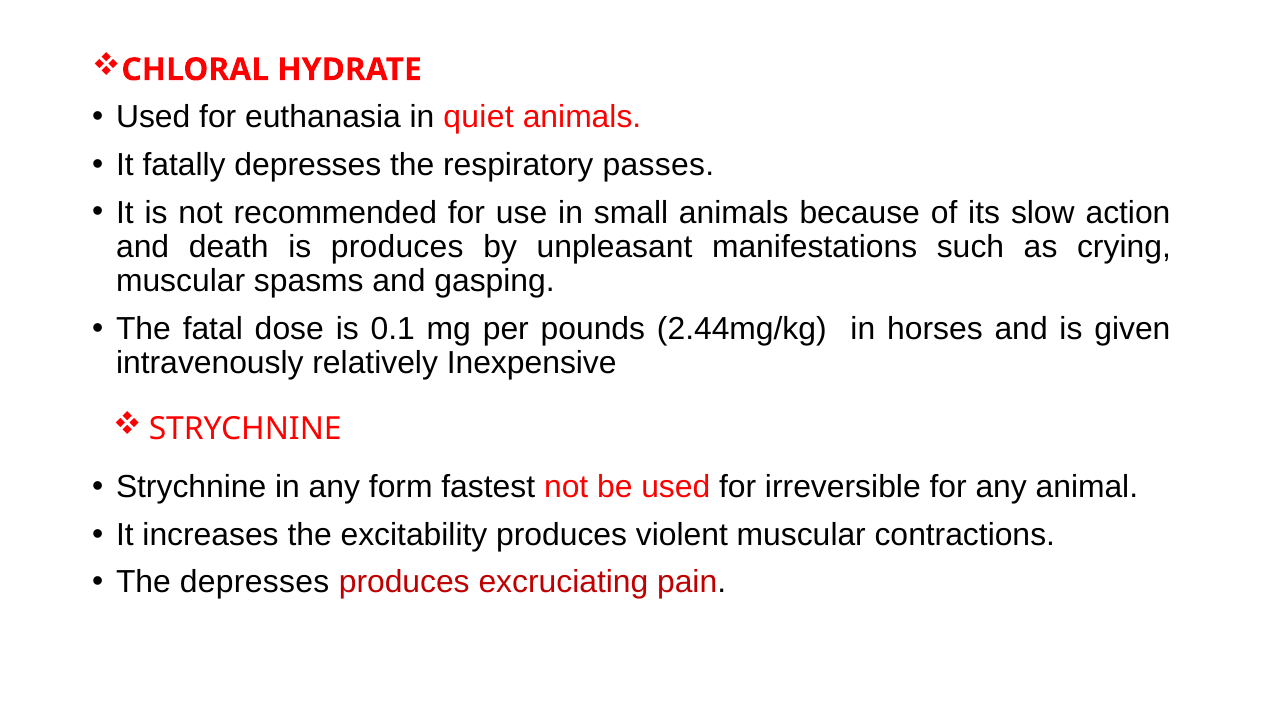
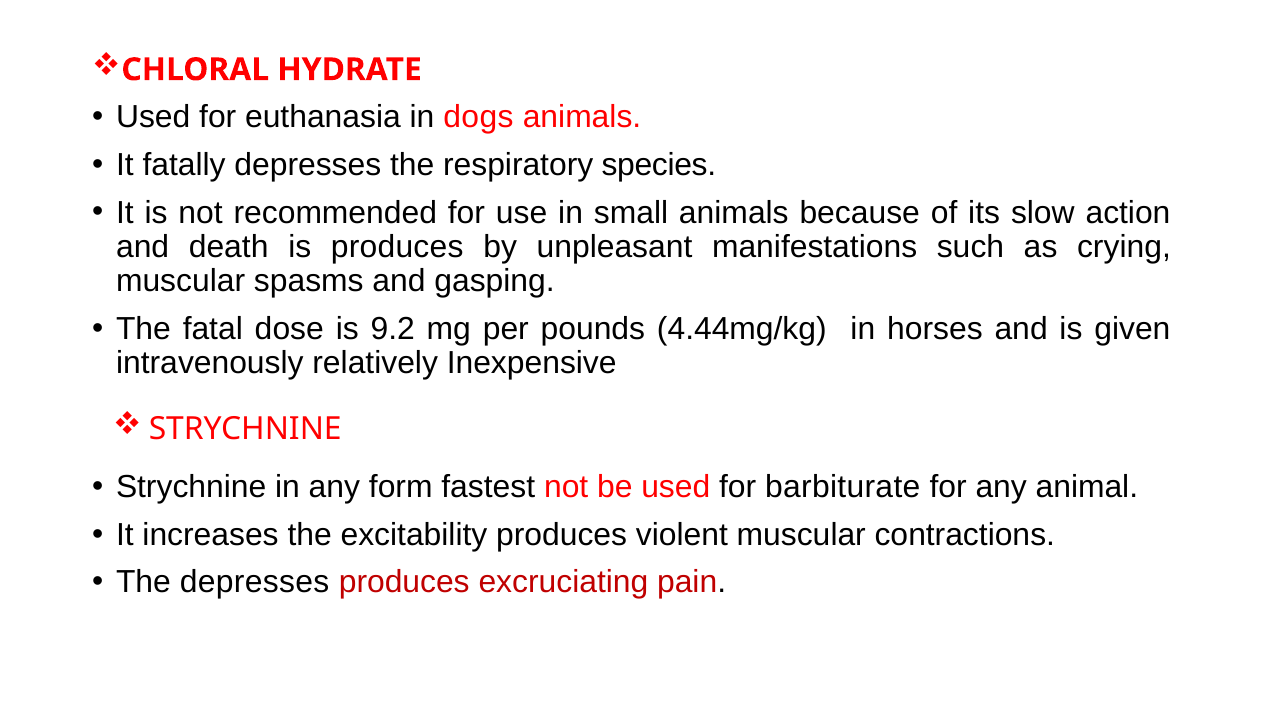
quiet: quiet -> dogs
passes: passes -> species
0.1: 0.1 -> 9.2
2.44mg/kg: 2.44mg/kg -> 4.44mg/kg
irreversible: irreversible -> barbiturate
